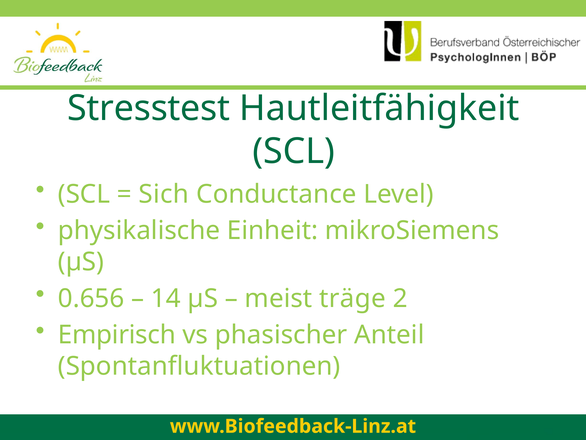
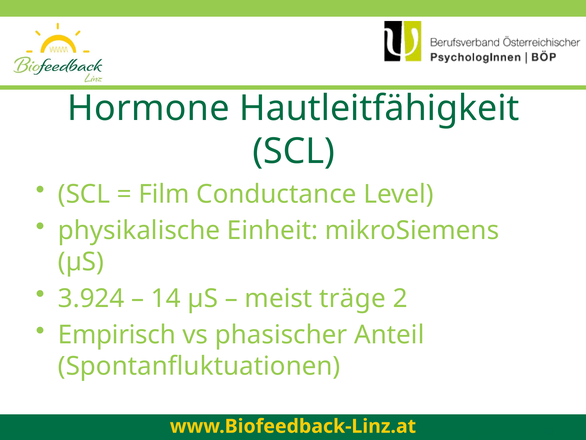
Stresstest: Stresstest -> Hormone
Sich: Sich -> Film
0.656: 0.656 -> 3.924
